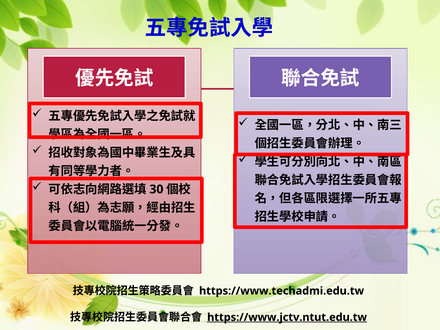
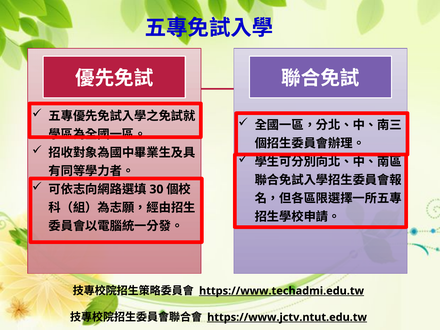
https://www.techadmi.edu.tw underline: none -> present
